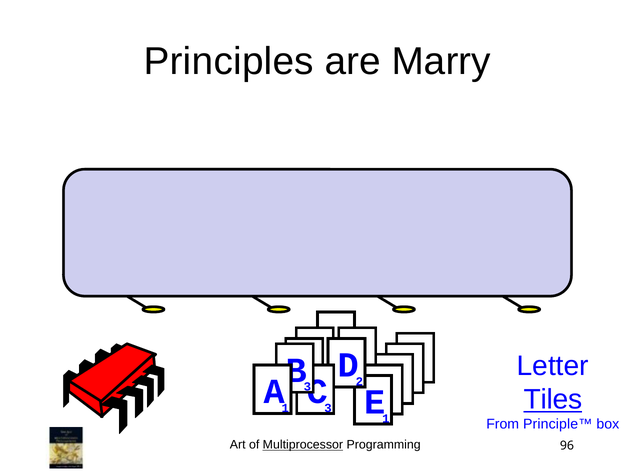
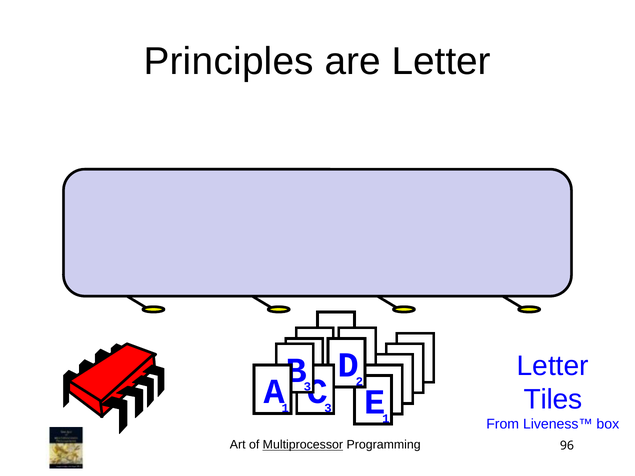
are Marry: Marry -> Letter
Tiles underline: present -> none
Principle™: Principle™ -> Liveness™
